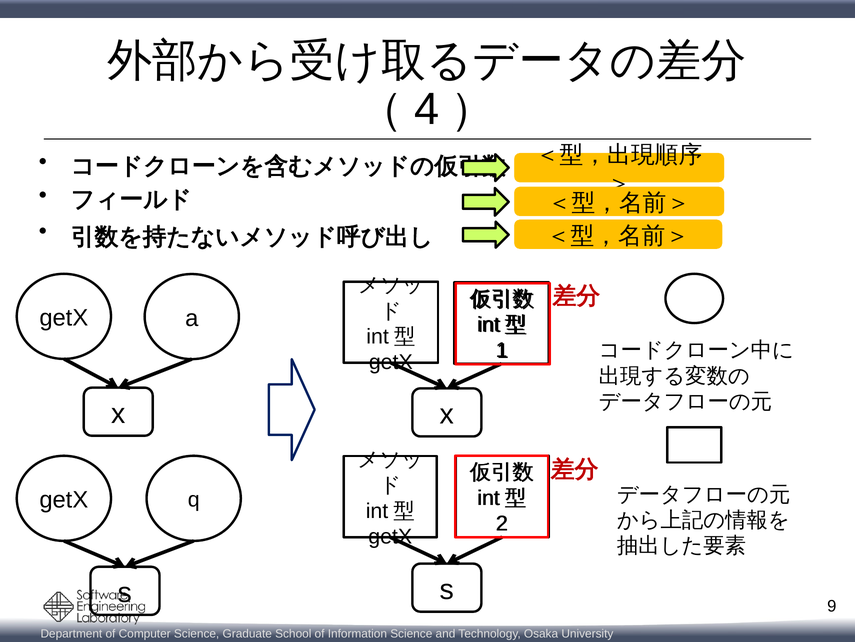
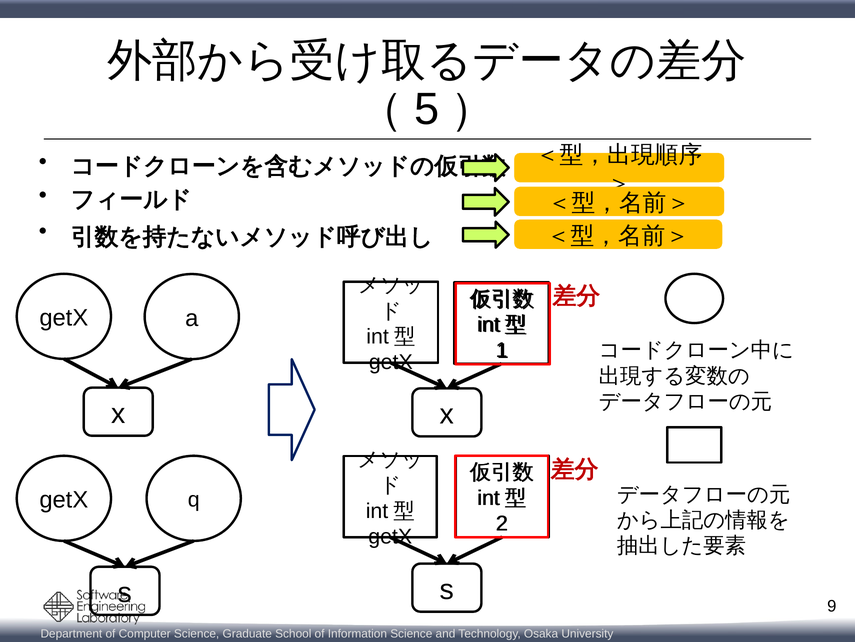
4: 4 -> 5
